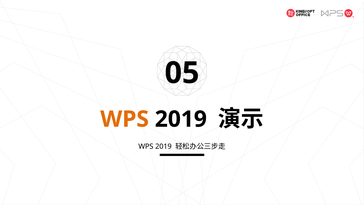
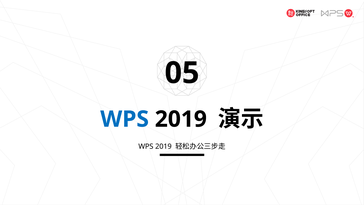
WPS at (125, 119) colour: orange -> blue
